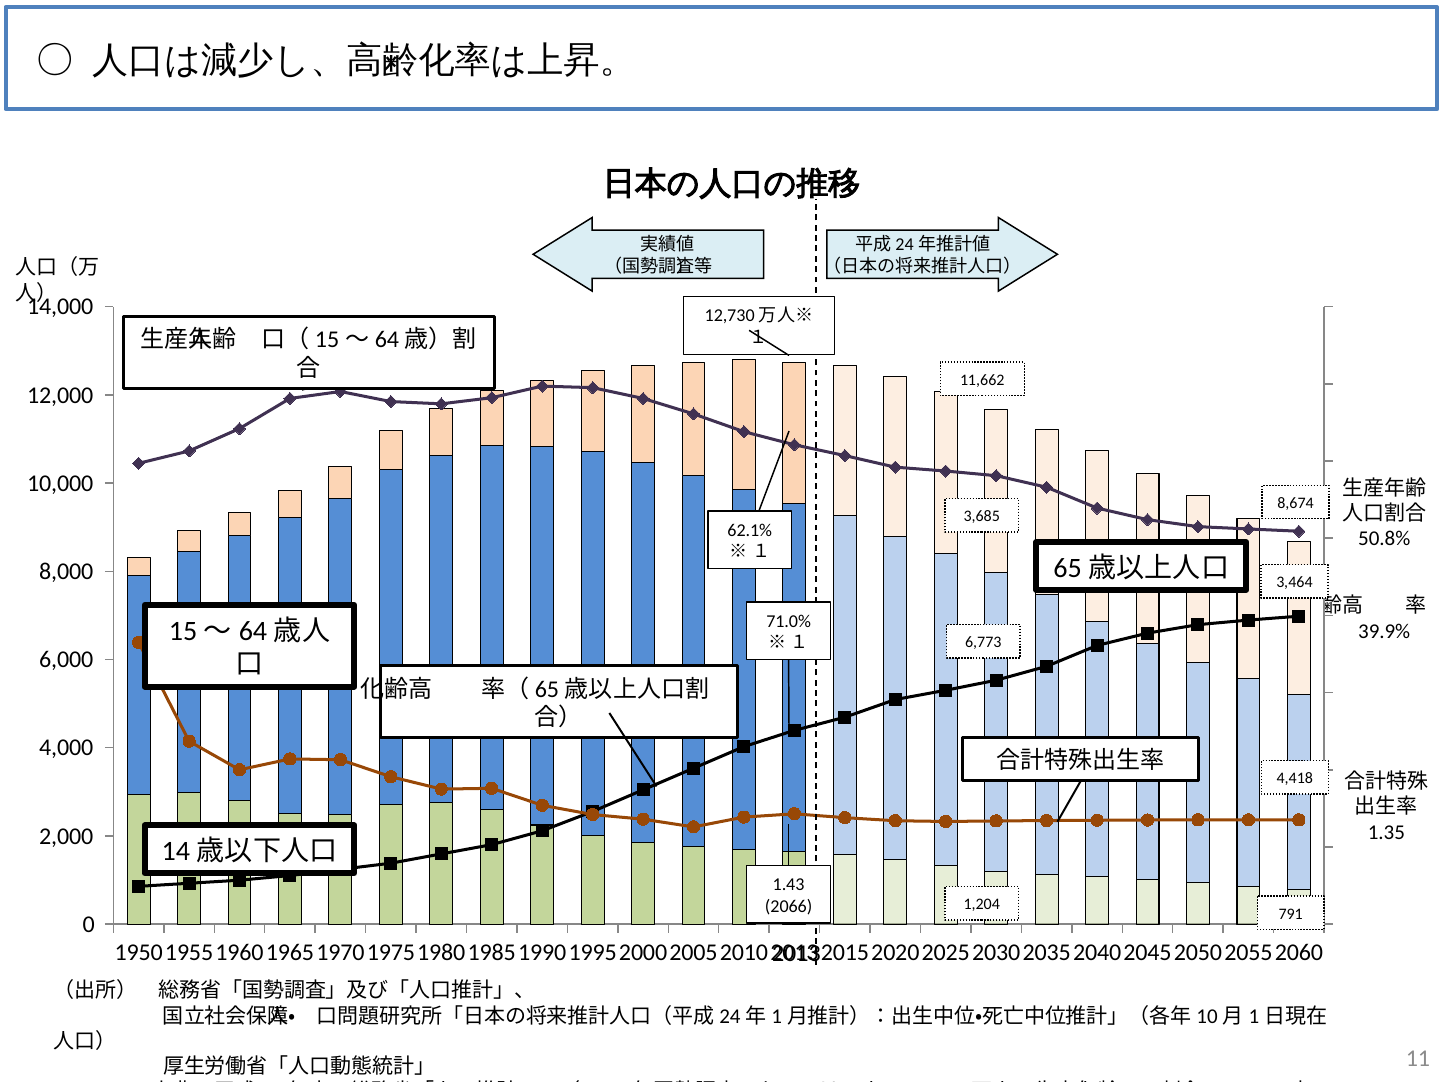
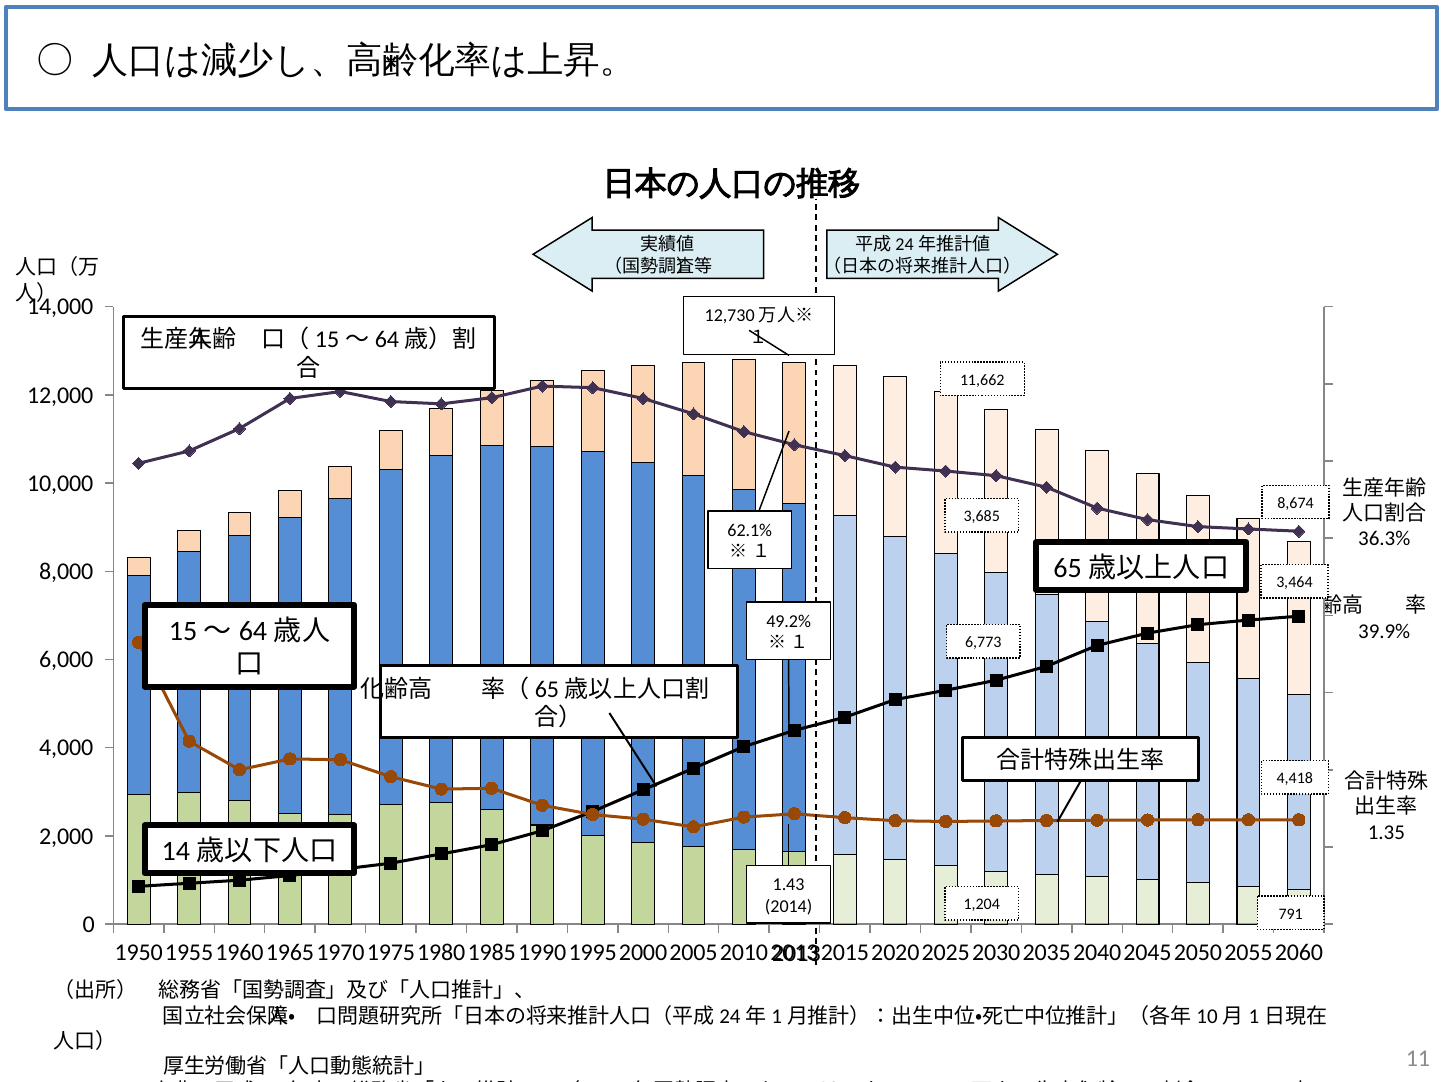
50.8%: 50.8% -> 36.3%
71.0%: 71.0% -> 49.2%
2066: 2066 -> 2014
